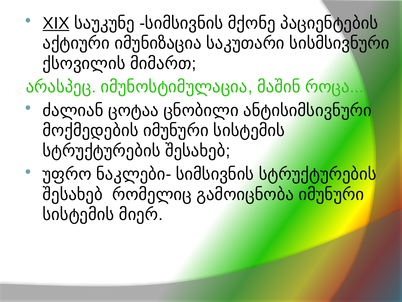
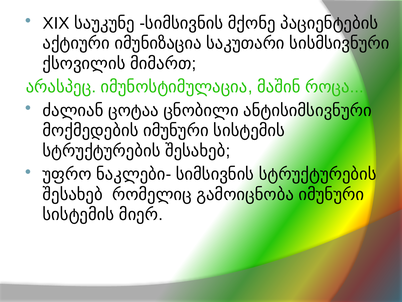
XIX underline: present -> none
